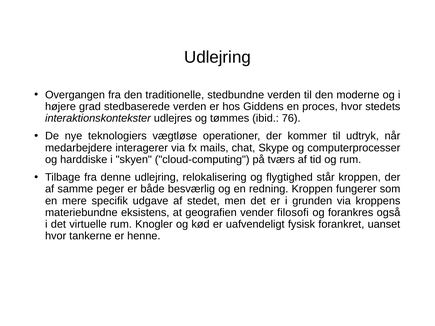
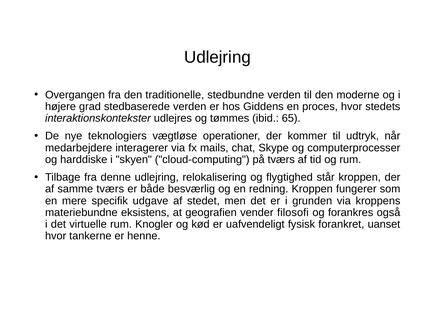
76: 76 -> 65
samme peger: peger -> tværs
